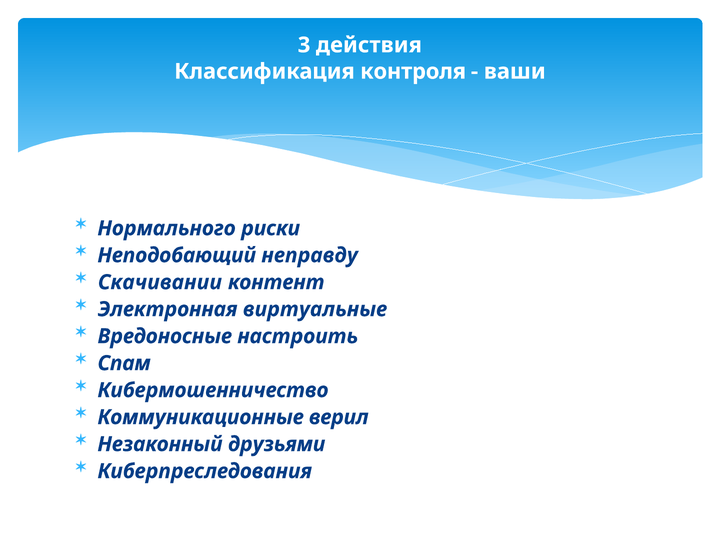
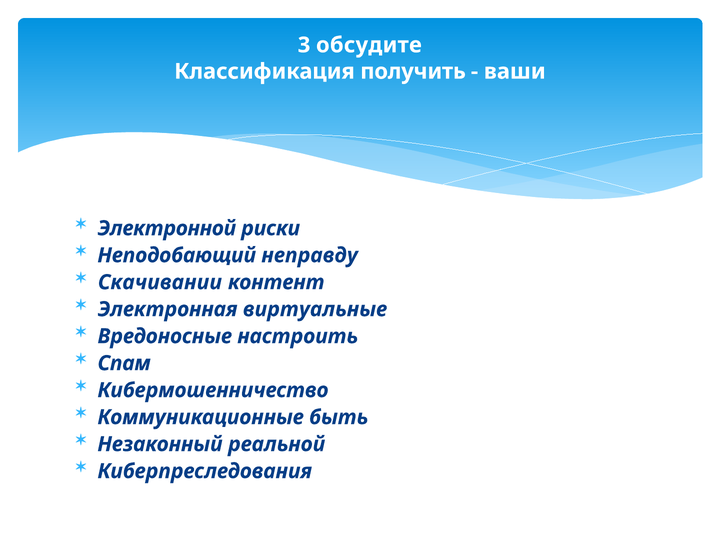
действия: действия -> обсудите
контроля: контроля -> получить
Нормального: Нормального -> Электронной
верил: верил -> быть
друзьями: друзьями -> реальной
